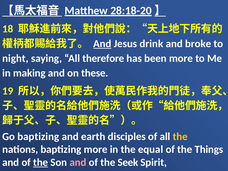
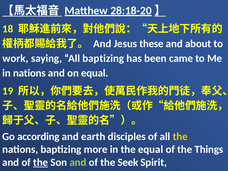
And at (102, 44) underline: present -> none
drink: drink -> these
broke: broke -> about
night: night -> work
All therefore: therefore -> baptizing
been more: more -> came
in making: making -> nations
on these: these -> equal
Go baptizing: baptizing -> according
and at (78, 162) colour: pink -> light green
